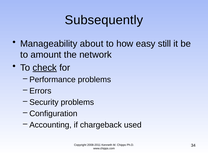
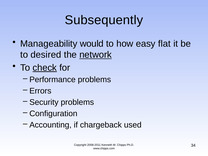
about: about -> would
still: still -> flat
amount: amount -> desired
network underline: none -> present
